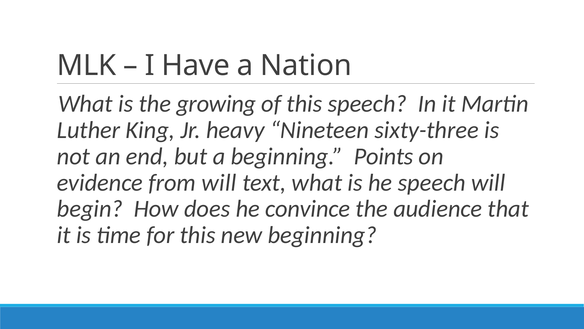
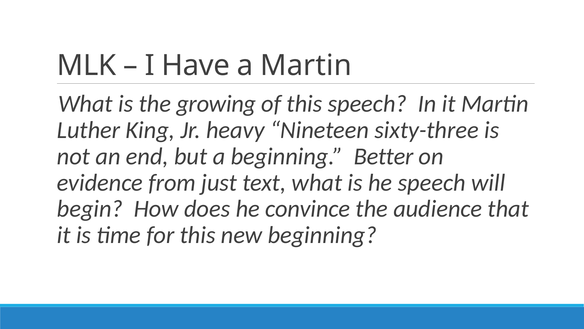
a Nation: Nation -> Martin
Points: Points -> Better
from will: will -> just
